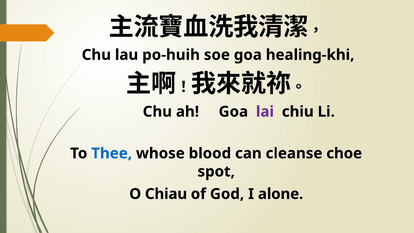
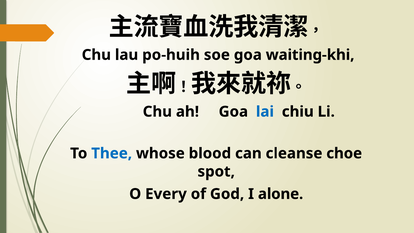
healing-khi: healing-khi -> waiting-khi
lai colour: purple -> blue
Chiau: Chiau -> Every
